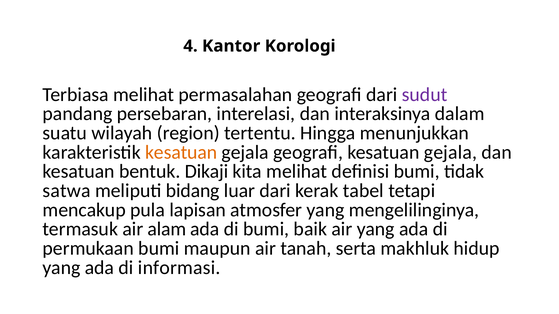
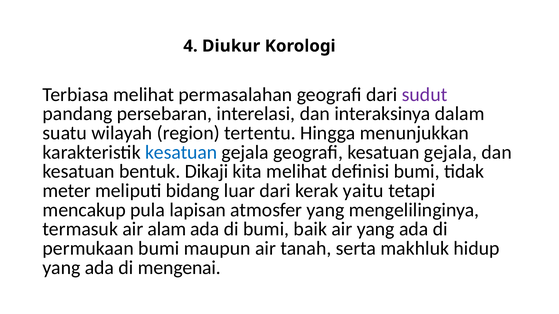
Kantor: Kantor -> Diukur
kesatuan at (181, 152) colour: orange -> blue
satwa: satwa -> meter
tabel: tabel -> yaitu
informasi: informasi -> mengenai
